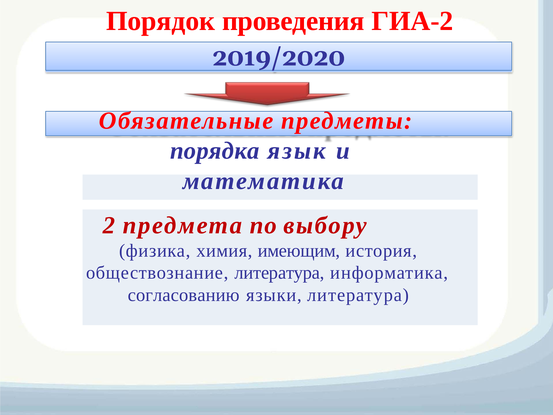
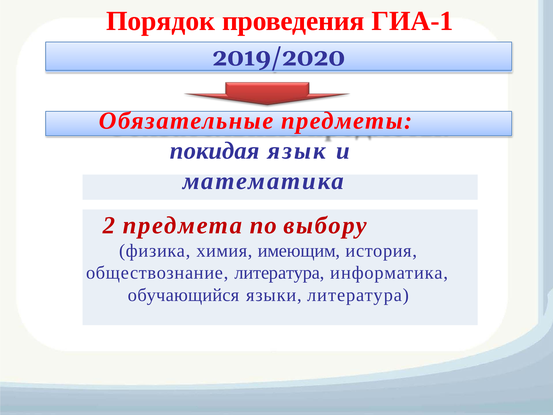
ГИА-2: ГИА-2 -> ГИА-1
порядка: порядка -> покидая
согласованию: согласованию -> обучающийся
